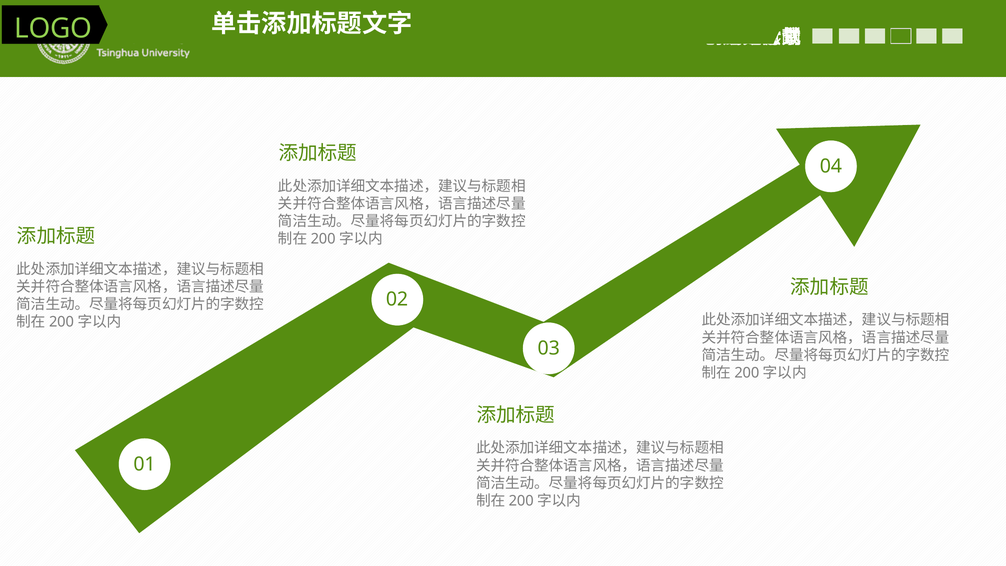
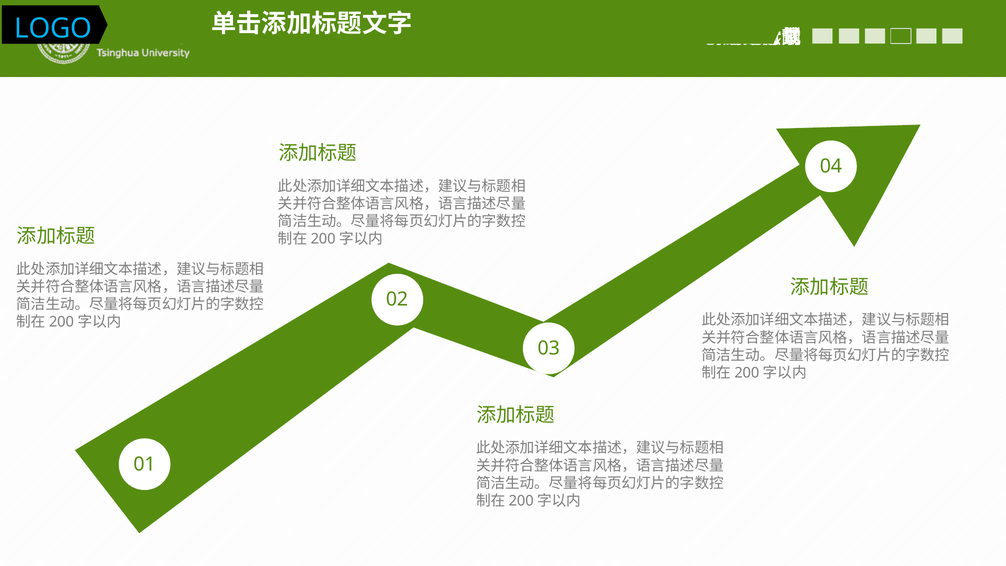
LOGO colour: light green -> light blue
